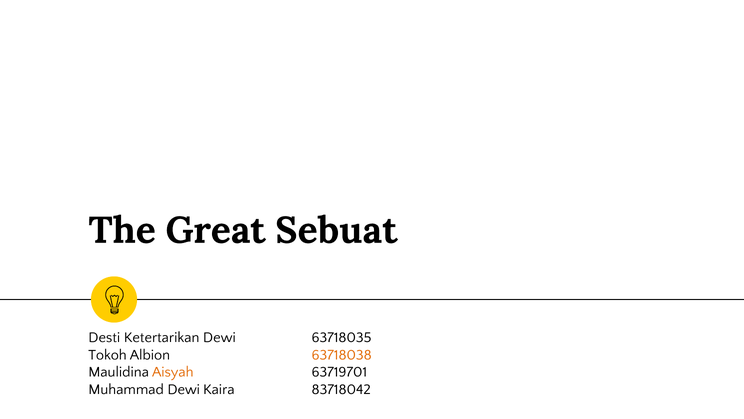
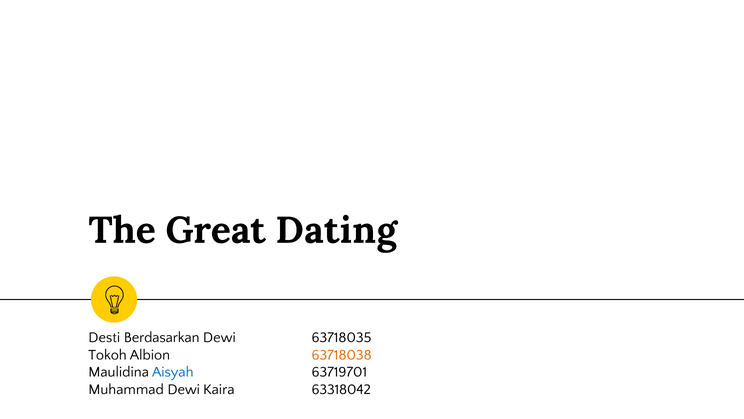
Sebuat: Sebuat -> Dating
Ketertarikan: Ketertarikan -> Berdasarkan
Aisyah colour: orange -> blue
83718042: 83718042 -> 63318042
